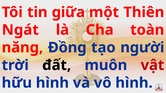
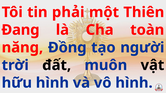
giữa: giữa -> phải
Ngát: Ngát -> Đang
vật colour: red -> black
